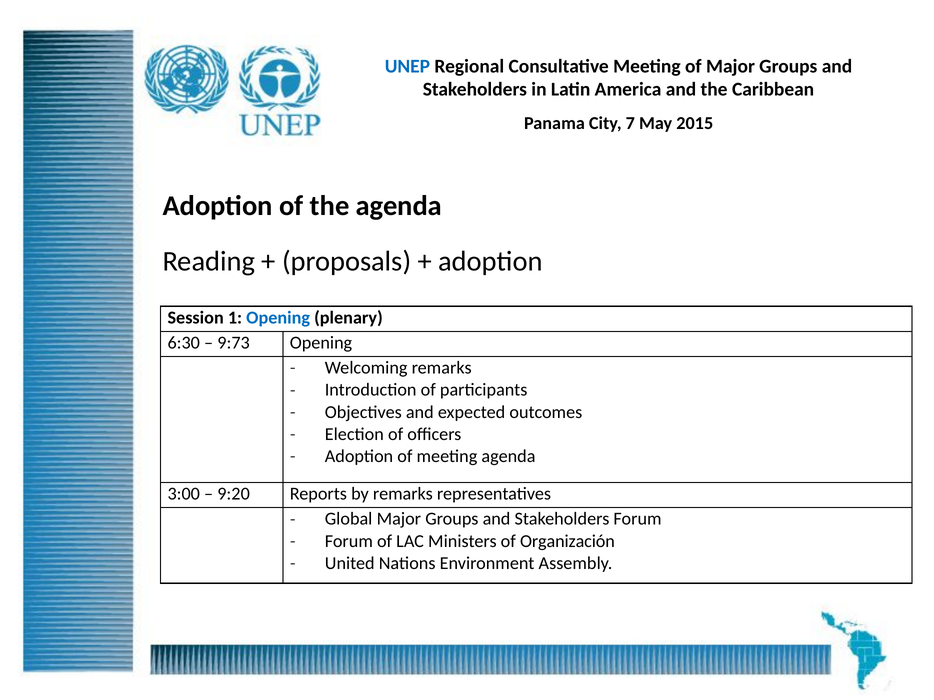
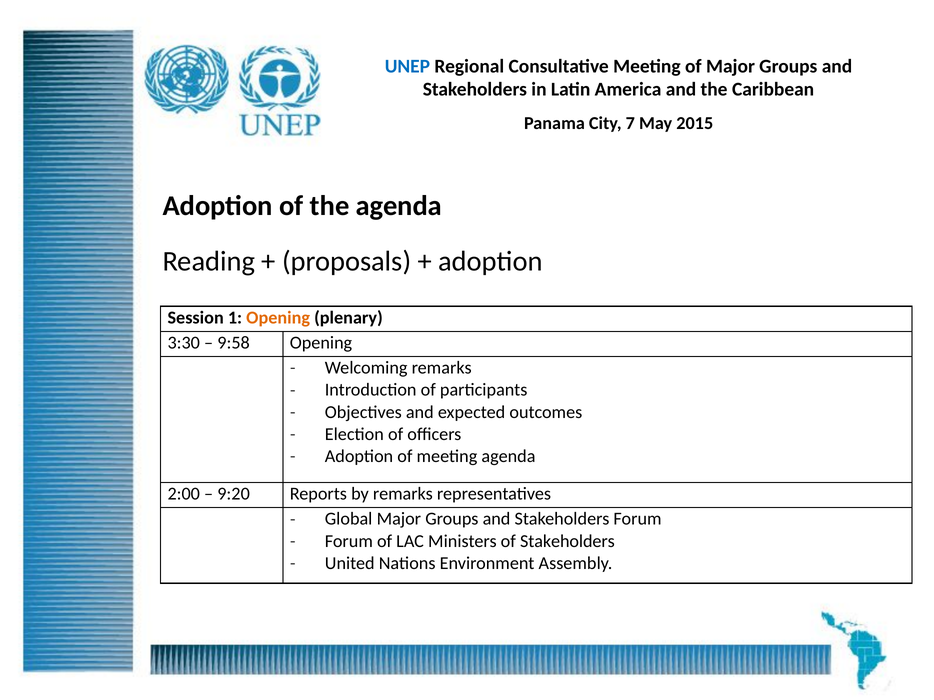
Opening at (278, 318) colour: blue -> orange
6:30: 6:30 -> 3:30
9:73: 9:73 -> 9:58
3:00: 3:00 -> 2:00
of Organización: Organización -> Stakeholders
